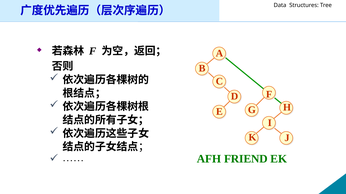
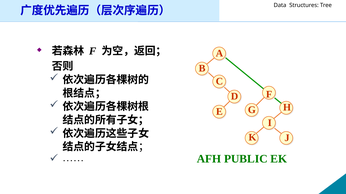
FRIEND: FRIEND -> PUBLIC
